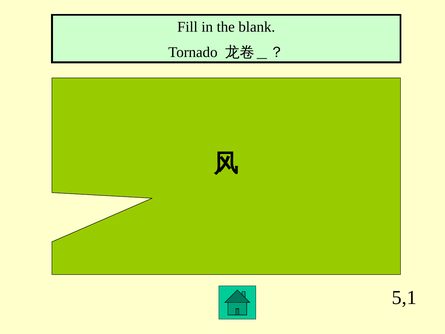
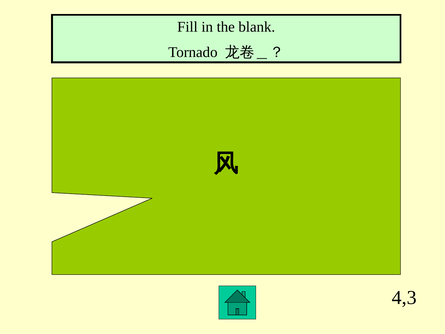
5,1: 5,1 -> 4,3
